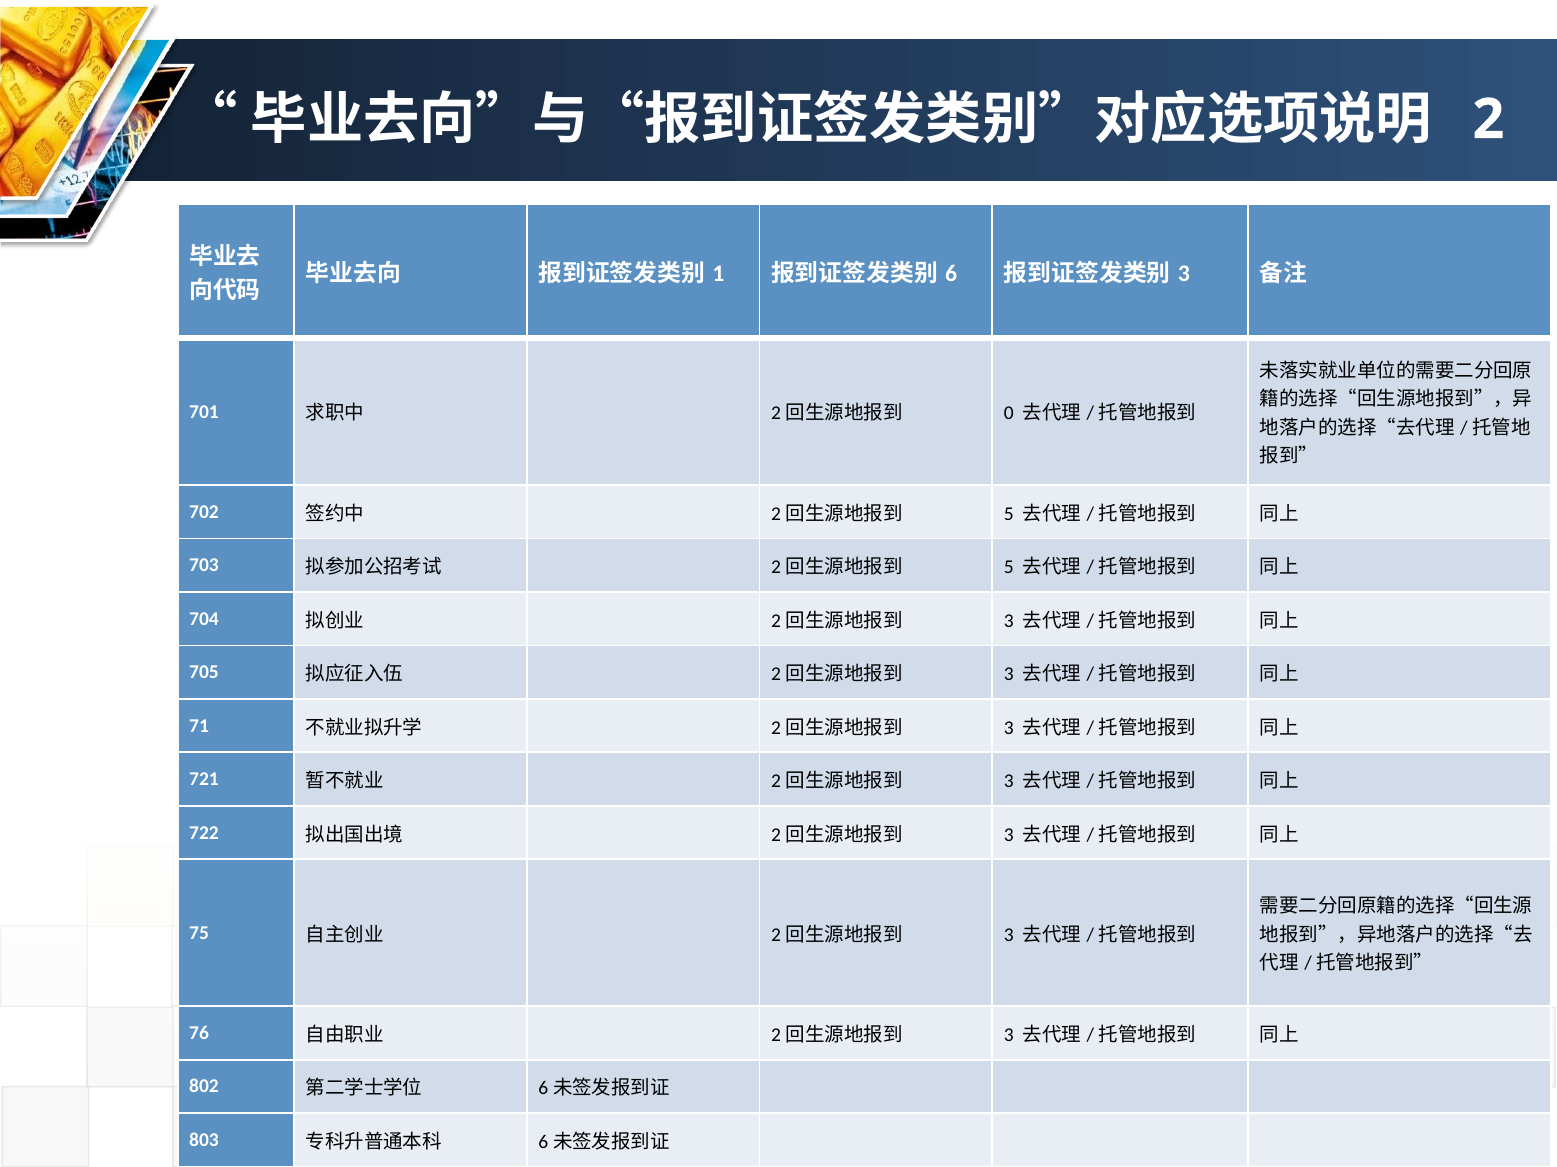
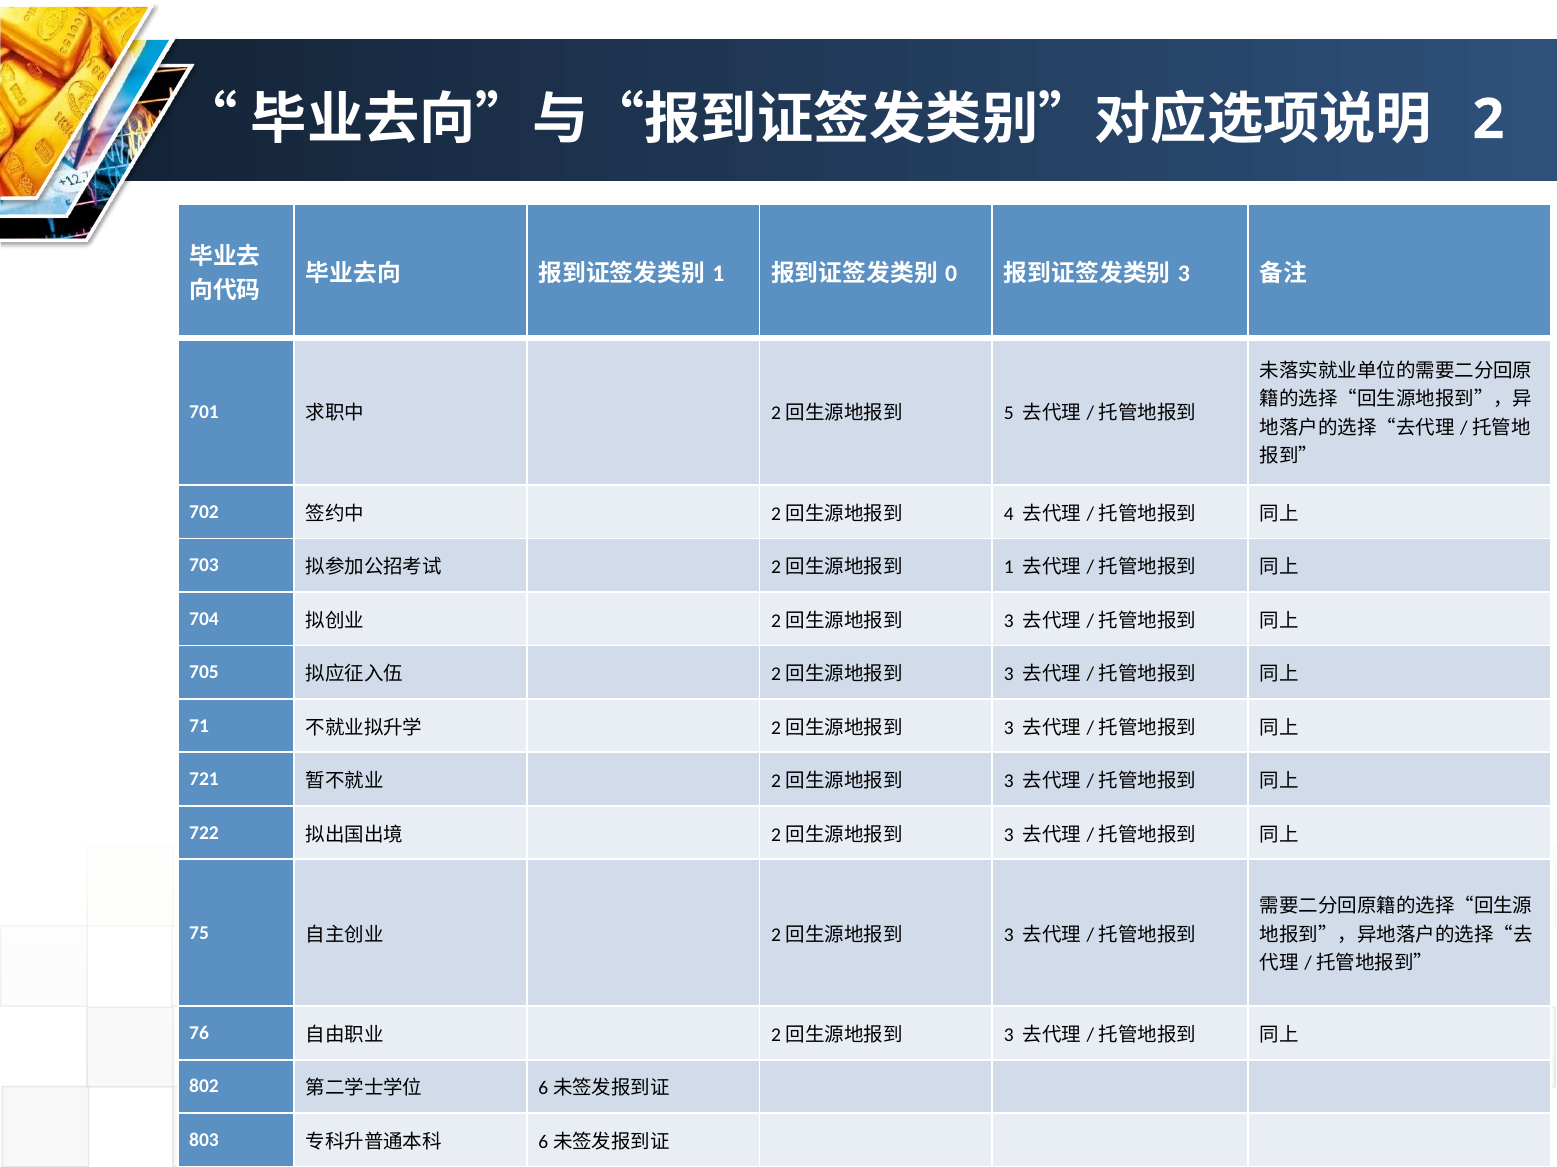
6: 6 -> 0
0: 0 -> 5
5 at (1009, 514): 5 -> 4
5 at (1009, 568): 5 -> 1
